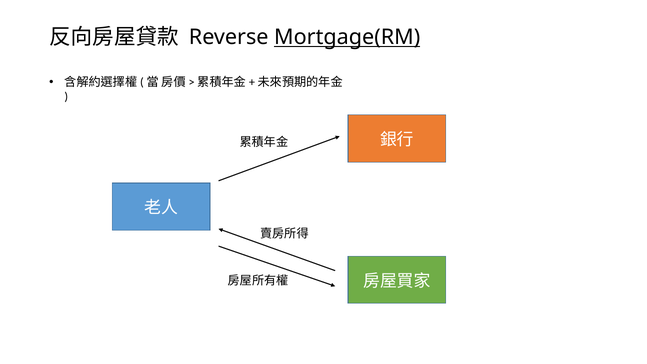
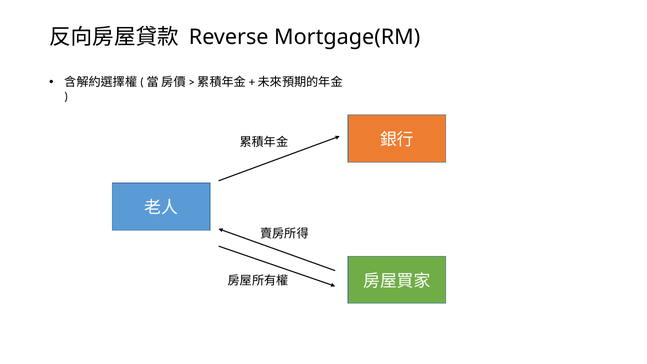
Mortgage(RM underline: present -> none
